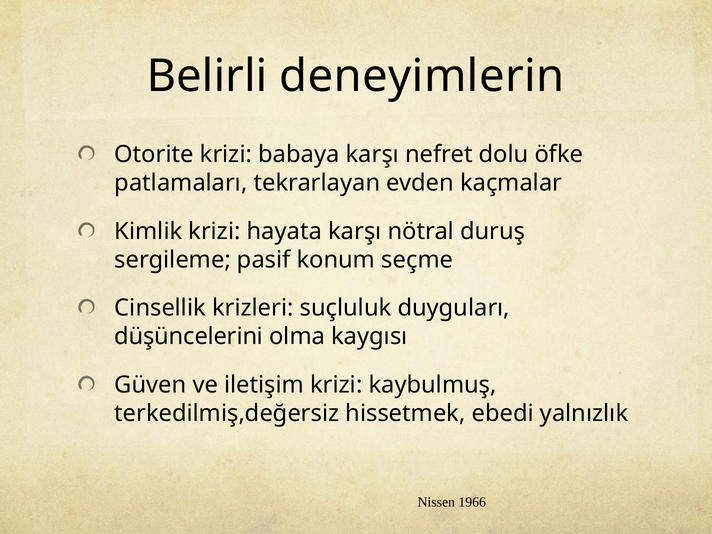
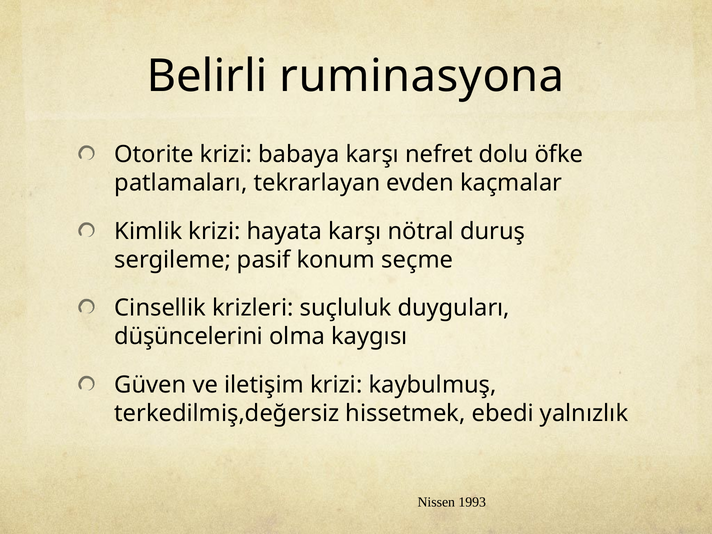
deneyimlerin: deneyimlerin -> ruminasyona
1966: 1966 -> 1993
